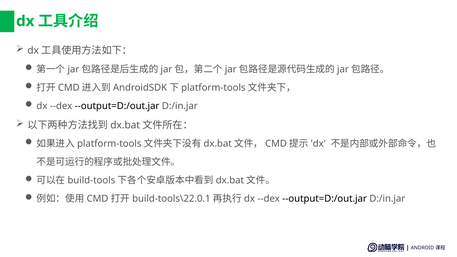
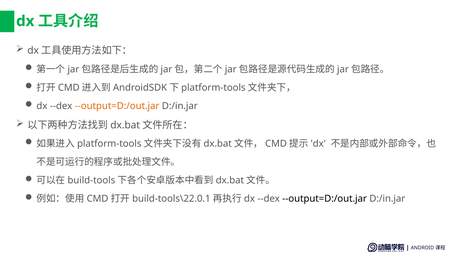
--output=D:/out.jar at (117, 106) colour: black -> orange
